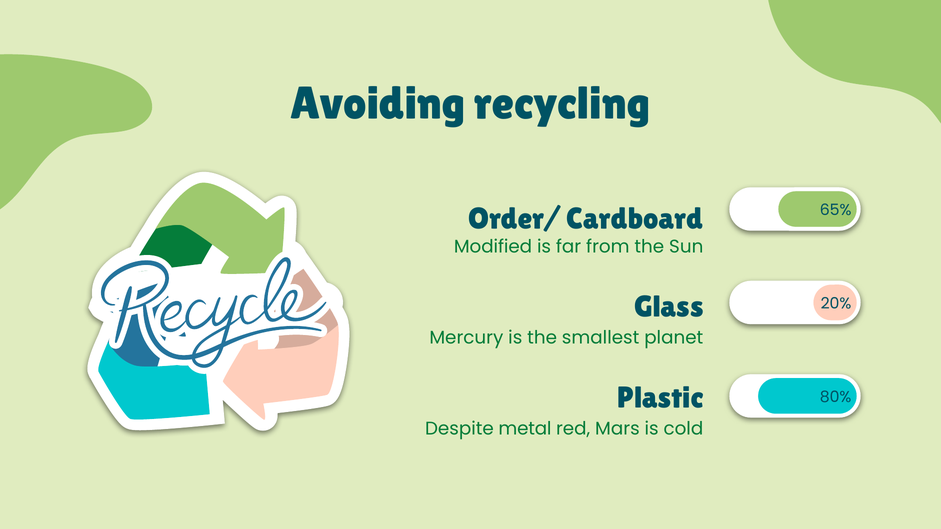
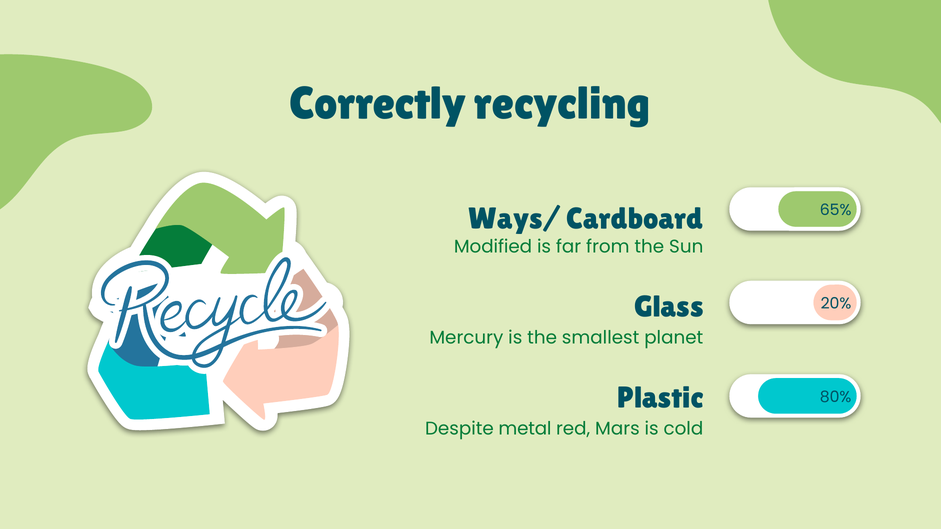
Avoiding: Avoiding -> Correctly
Order/: Order/ -> Ways/
